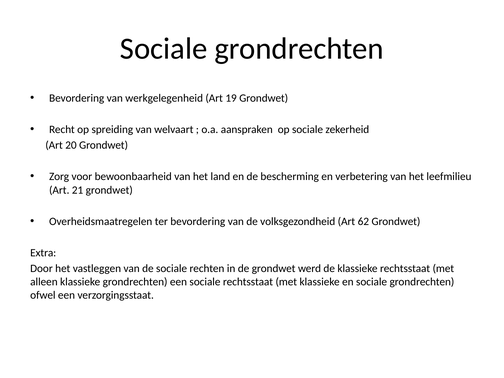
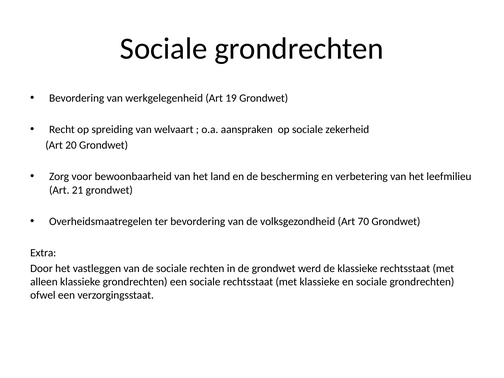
62: 62 -> 70
